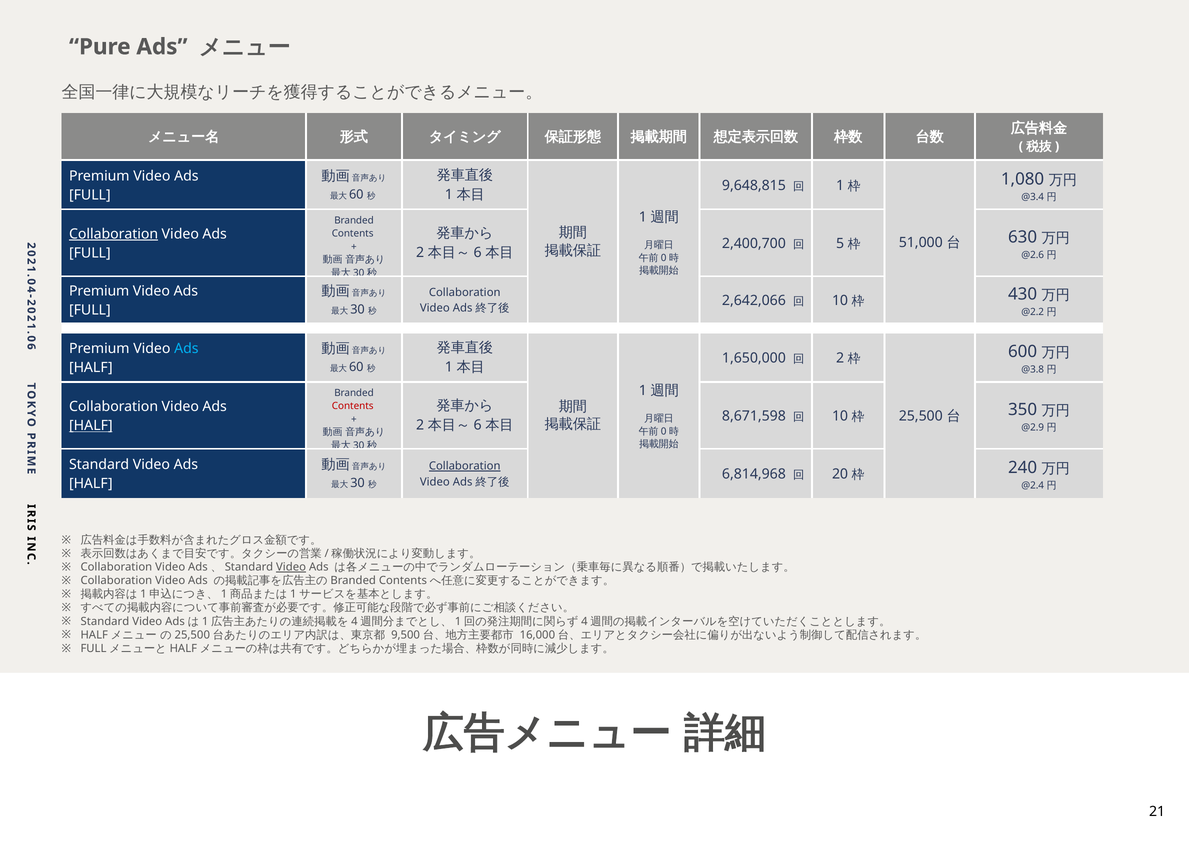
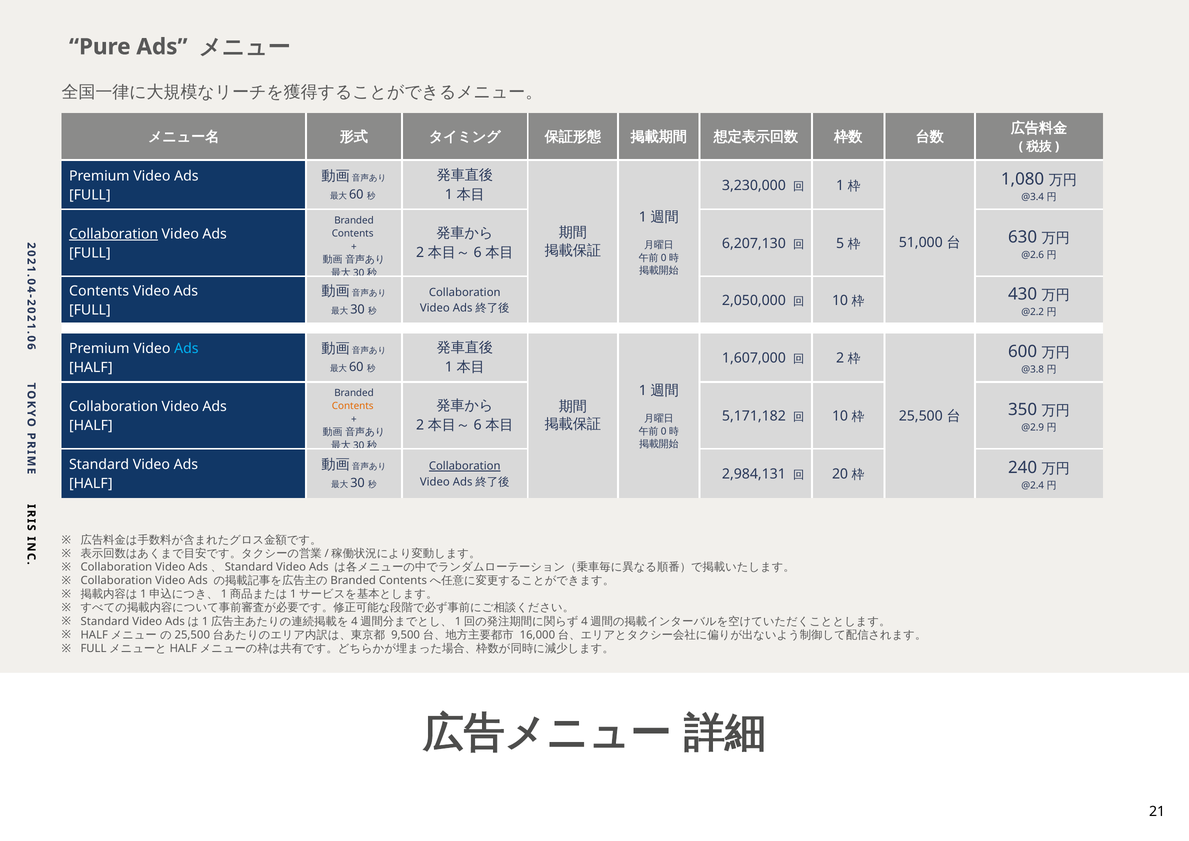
9,648,815: 9,648,815 -> 3,230,000
2,400,700: 2,400,700 -> 6,207,130
Premium at (99, 291): Premium -> Contents
2,642,066: 2,642,066 -> 2,050,000
1,650,000: 1,650,000 -> 1,607,000
Contents at (353, 406) colour: red -> orange
8,671,598: 8,671,598 -> 5,171,182
HALF at (91, 426) underline: present -> none
6,814,968: 6,814,968 -> 2,984,131
Video at (291, 567) underline: present -> none
